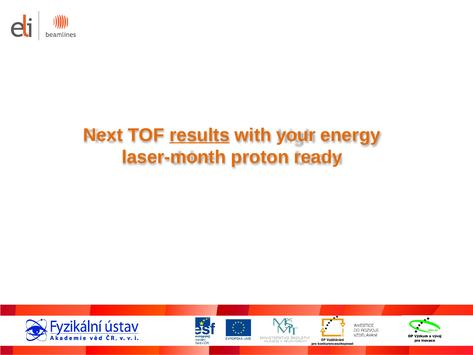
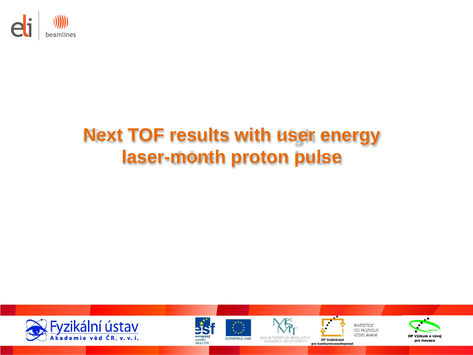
results underline: present -> none
your: your -> user
ready: ready -> pulse
